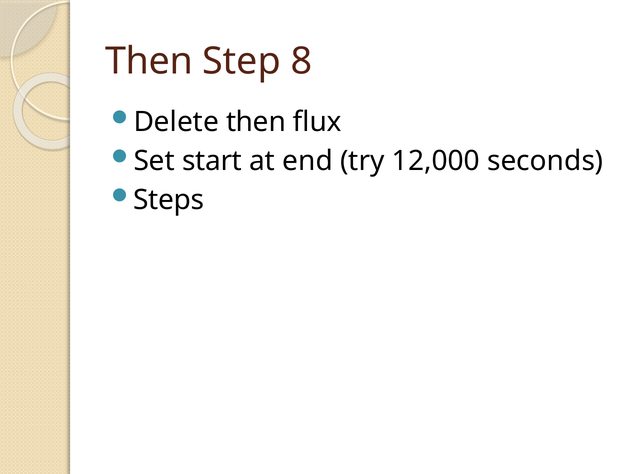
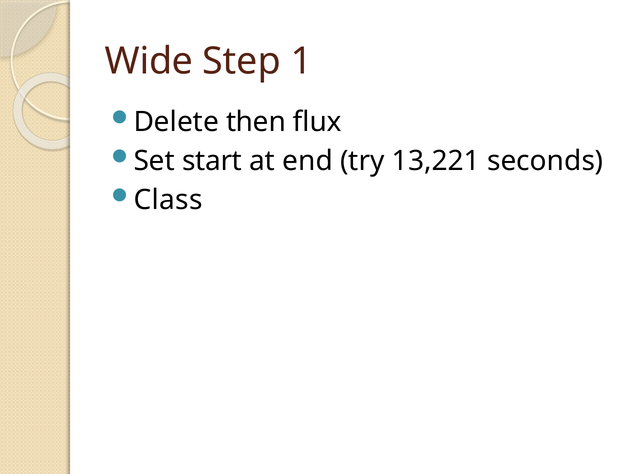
Then at (149, 61): Then -> Wide
8: 8 -> 1
12,000: 12,000 -> 13,221
Steps: Steps -> Class
